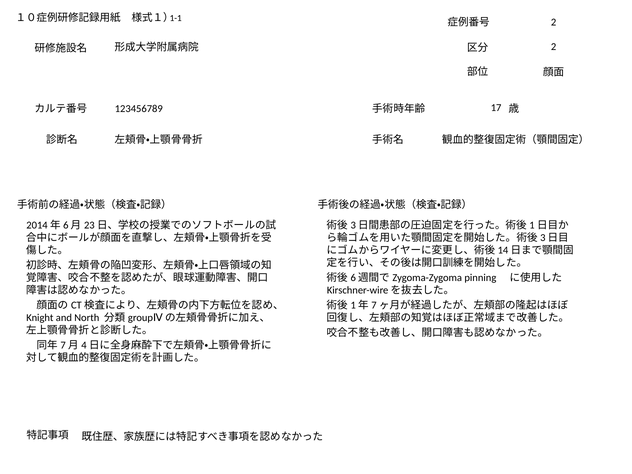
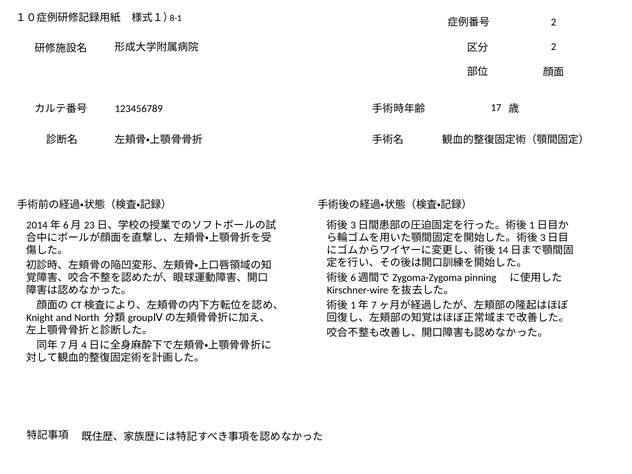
1-1: 1-1 -> 8-1
